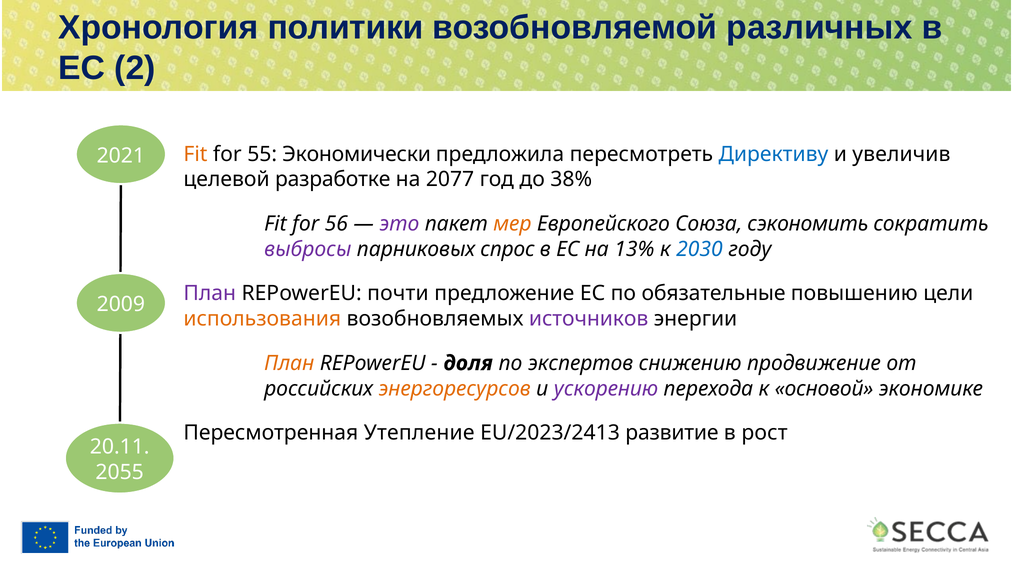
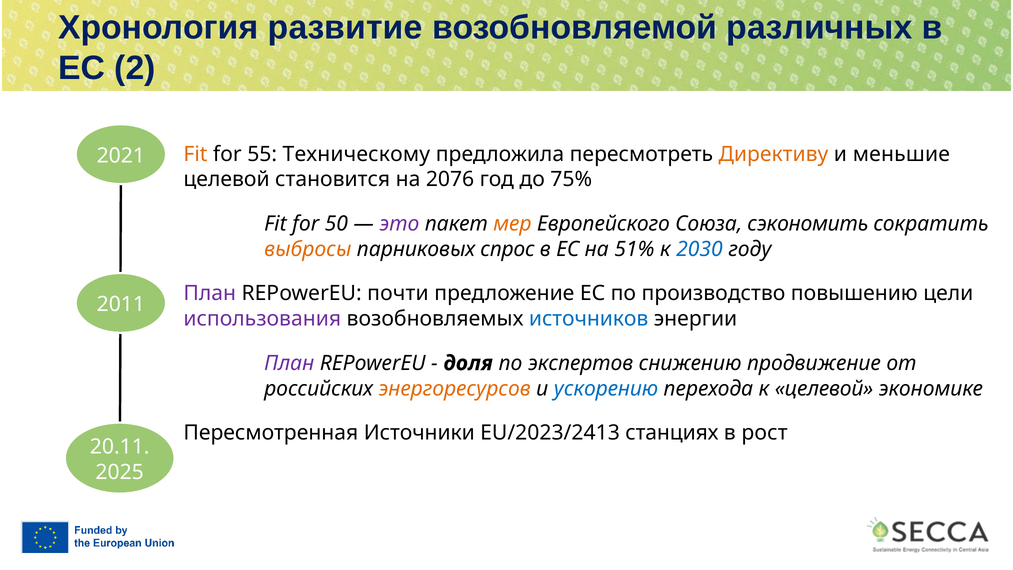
политики: политики -> развитие
Экономически: Экономически -> Техническому
Директиву colour: blue -> orange
увеличив: увеличив -> меньшие
разработке: разработке -> становится
2077: 2077 -> 2076
38%: 38% -> 75%
56: 56 -> 50
выбросы colour: purple -> orange
13%: 13% -> 51%
обязательные: обязательные -> производство
2009: 2009 -> 2011
использования colour: orange -> purple
источников colour: purple -> blue
План at (289, 363) colour: orange -> purple
ускорению colour: purple -> blue
к основой: основой -> целевой
Утепление: Утепление -> Источники
развитие: развитие -> станциях
2055: 2055 -> 2025
